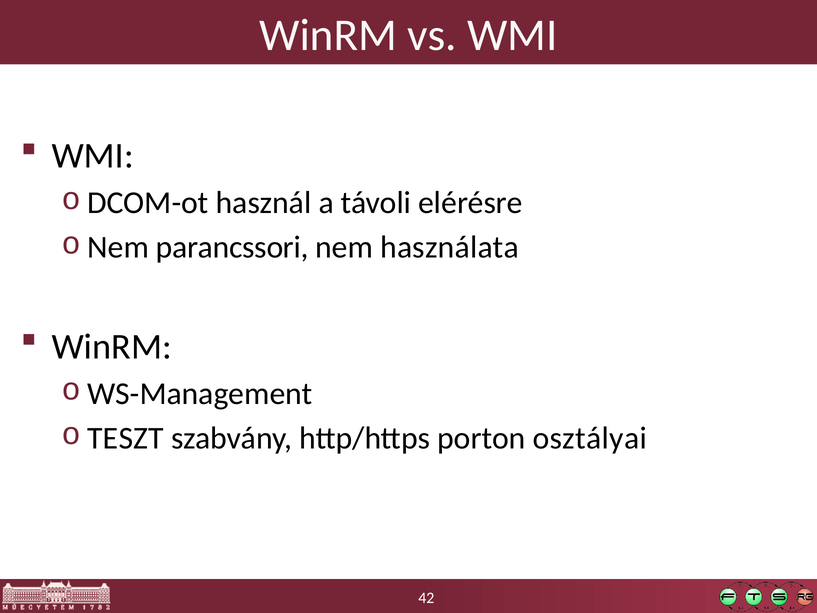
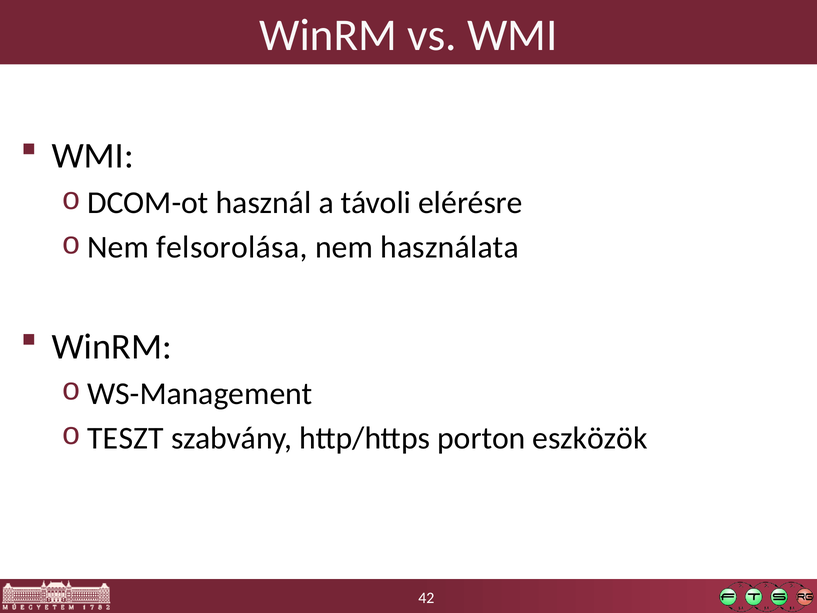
parancssori: parancssori -> felsorolása
osztályai: osztályai -> eszközök
